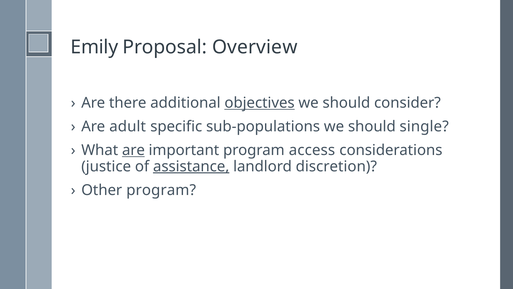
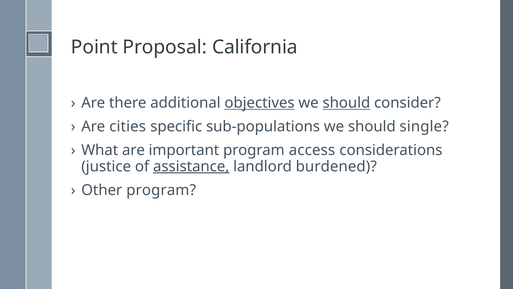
Emily: Emily -> Point
Overview: Overview -> California
should at (346, 103) underline: none -> present
adult: adult -> cities
are at (133, 150) underline: present -> none
discretion: discretion -> burdened
